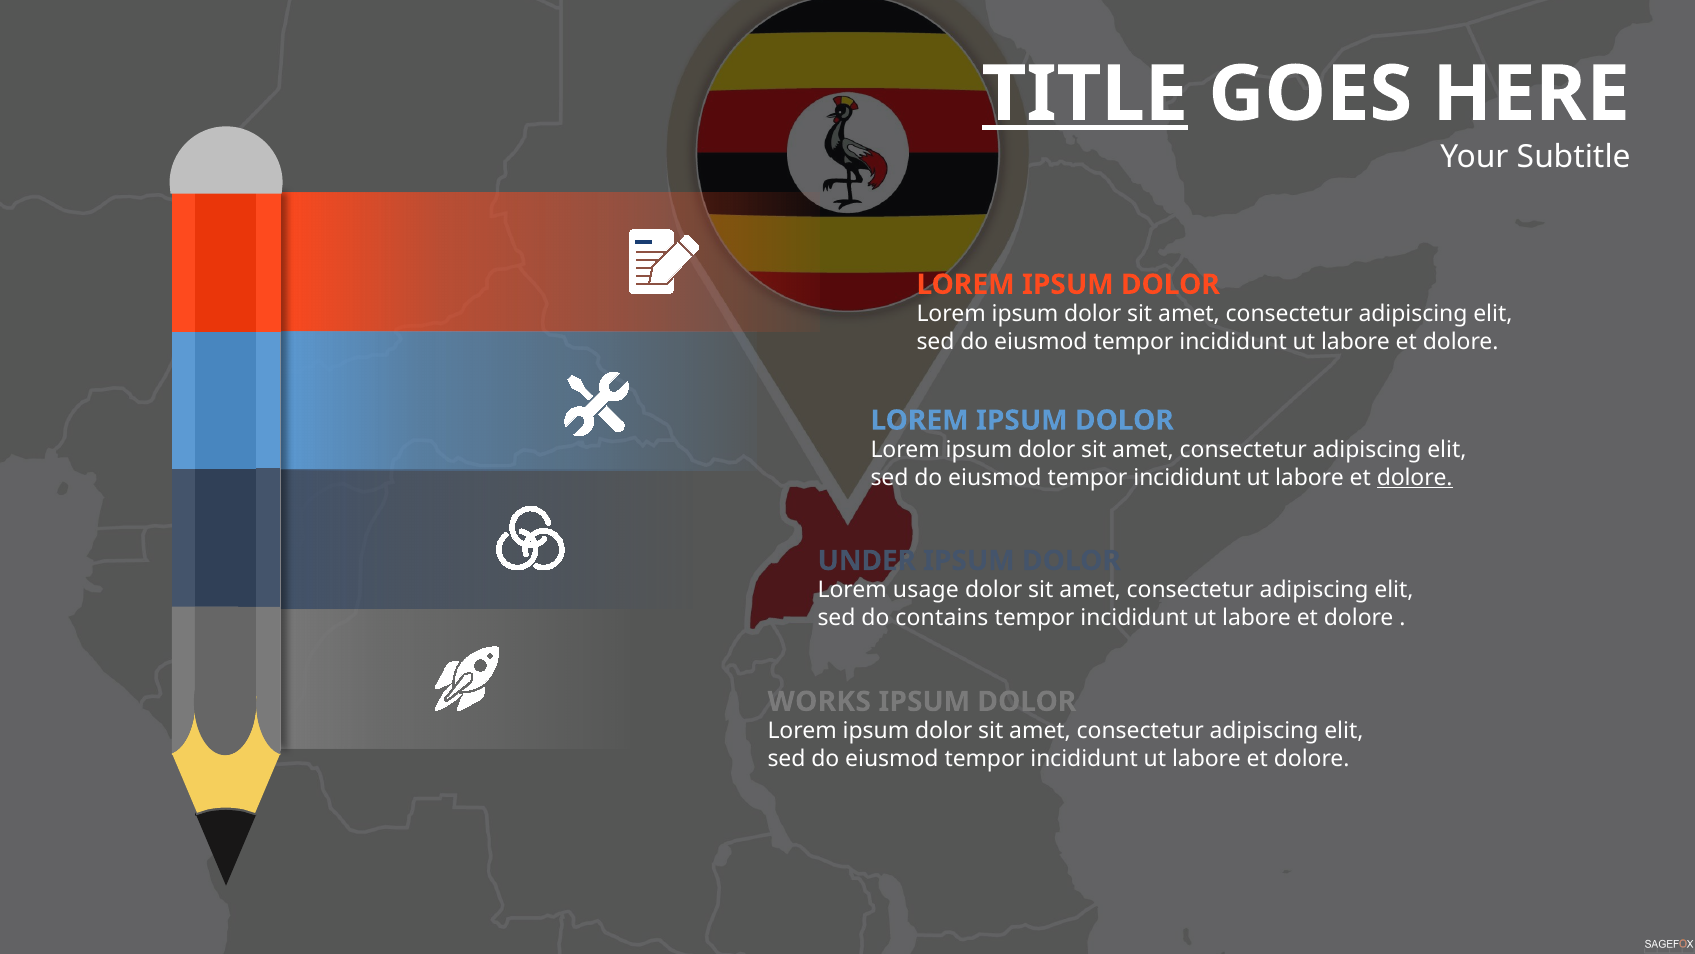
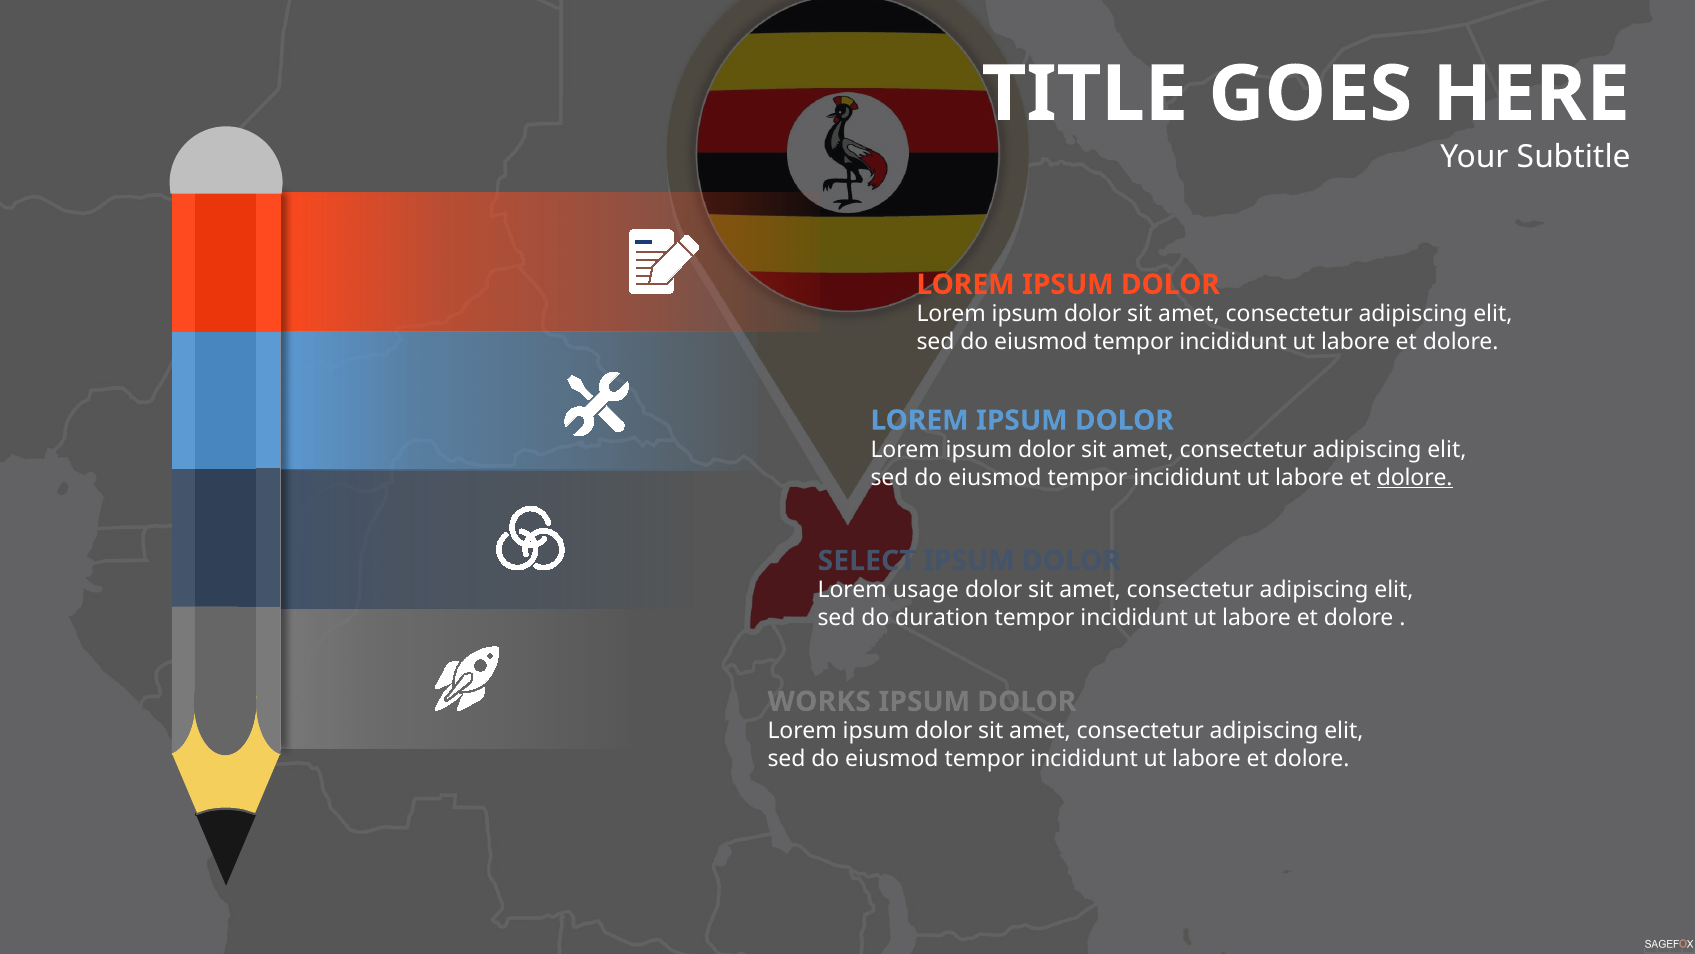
TITLE underline: present -> none
UNDER: UNDER -> SELECT
contains: contains -> duration
